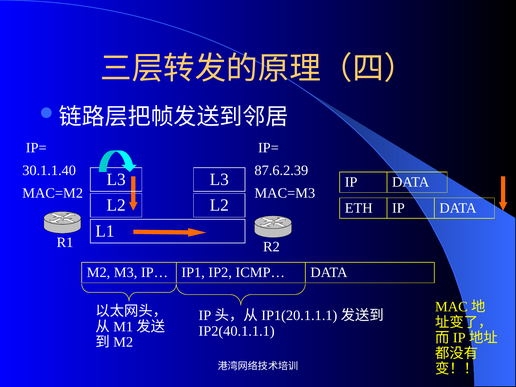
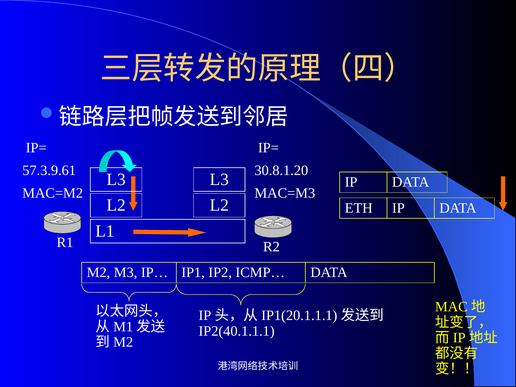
30.1.1.40: 30.1.1.40 -> 57.3.9.61
87.6.2.39: 87.6.2.39 -> 30.8.1.20
